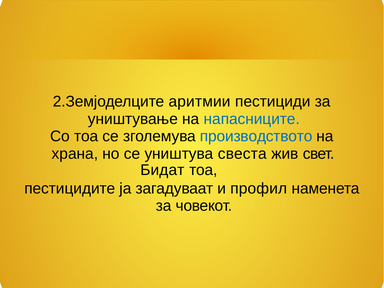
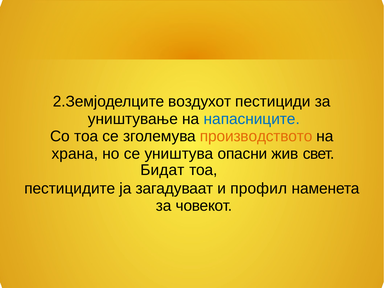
аритмии: аритмии -> воздухот
производството colour: blue -> orange
свеста: свеста -> опасни
